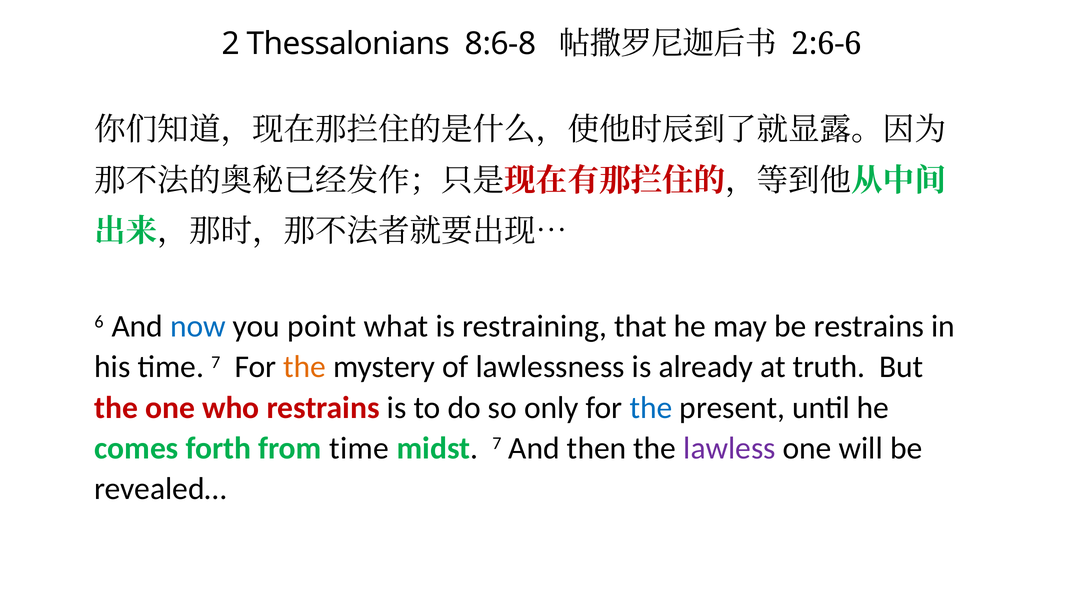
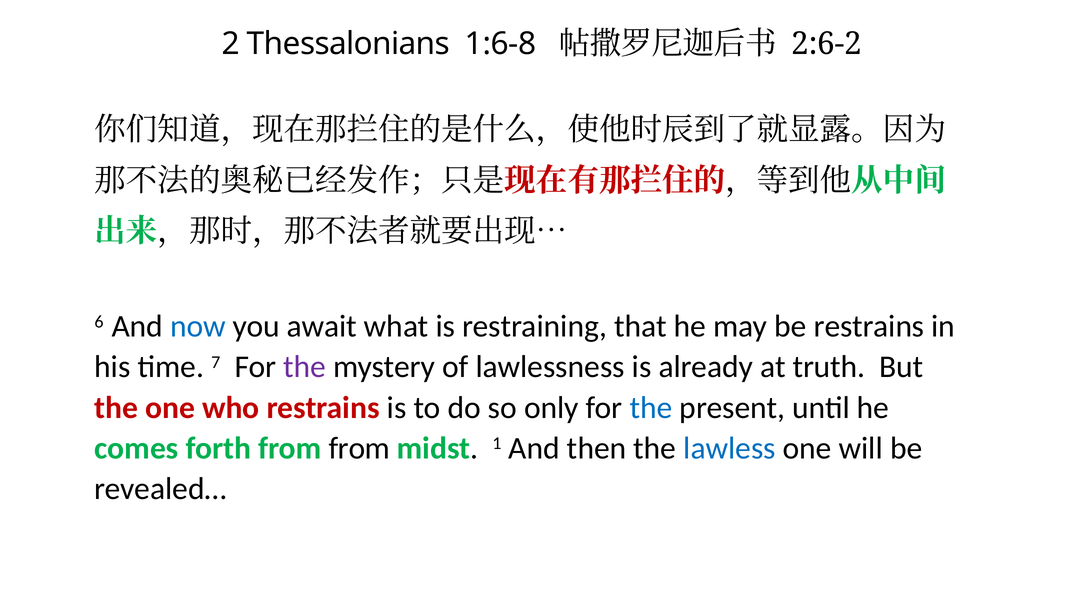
8:6-8: 8:6-8 -> 1:6-8
2:6-6: 2:6-6 -> 2:6-2
point: point -> await
the at (305, 367) colour: orange -> purple
from time: time -> from
midst 7: 7 -> 1
lawless colour: purple -> blue
